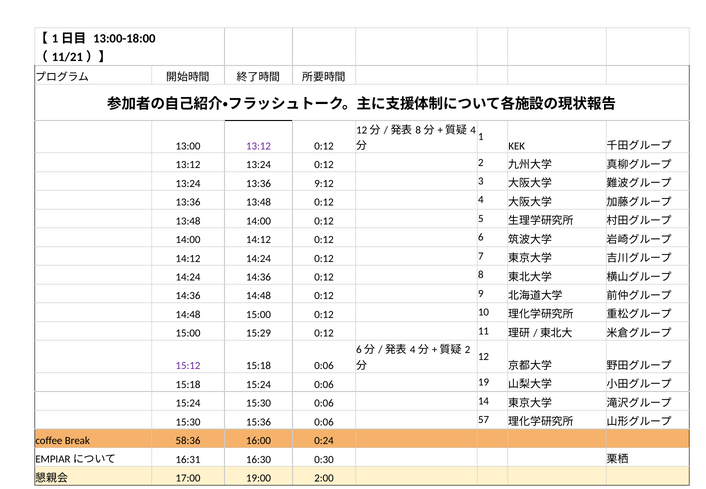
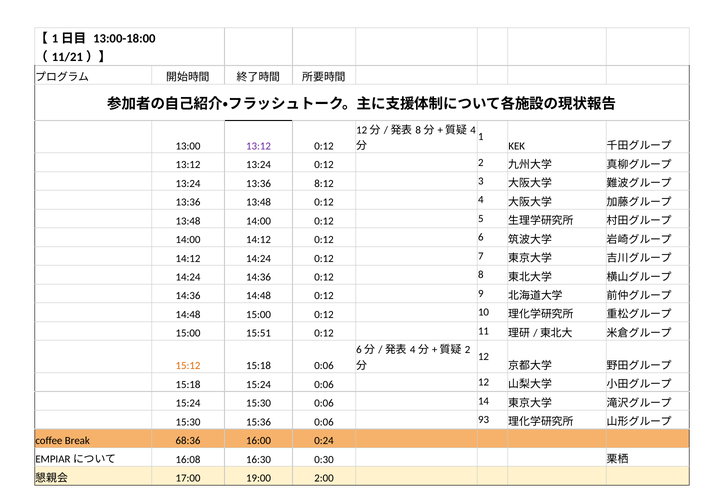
9:12: 9:12 -> 8:12
15:29: 15:29 -> 15:51
15:12 colour: purple -> orange
0:06 19: 19 -> 12
57: 57 -> 93
58:36: 58:36 -> 68:36
16:31: 16:31 -> 16:08
